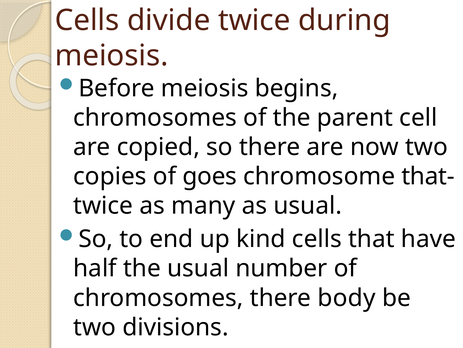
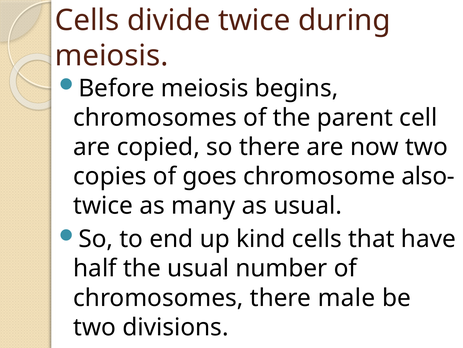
that-: that- -> also-
body: body -> male
